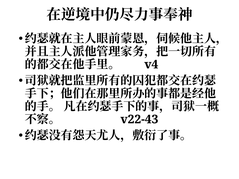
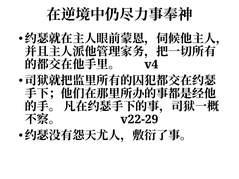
v22-43: v22-43 -> v22-29
